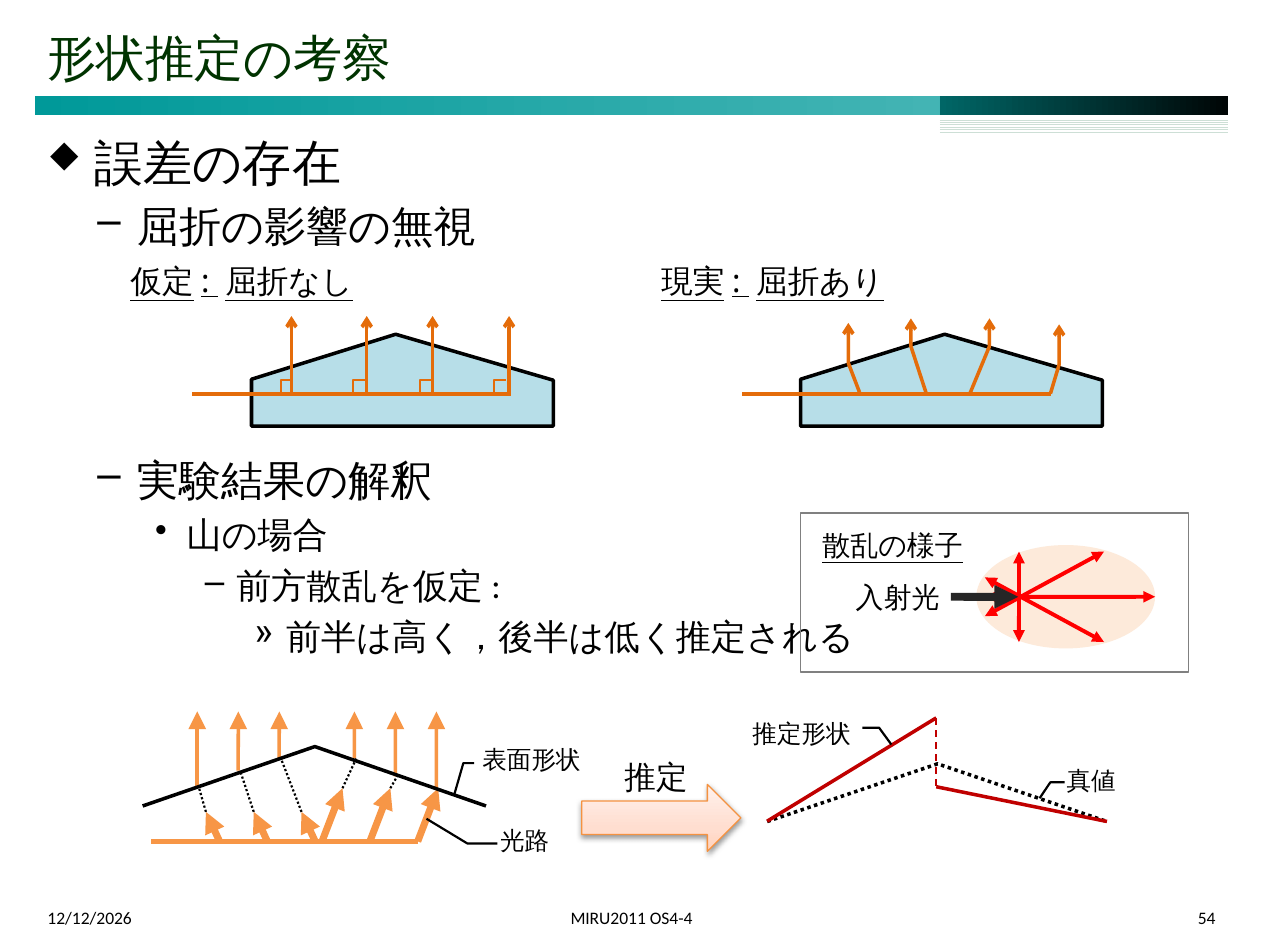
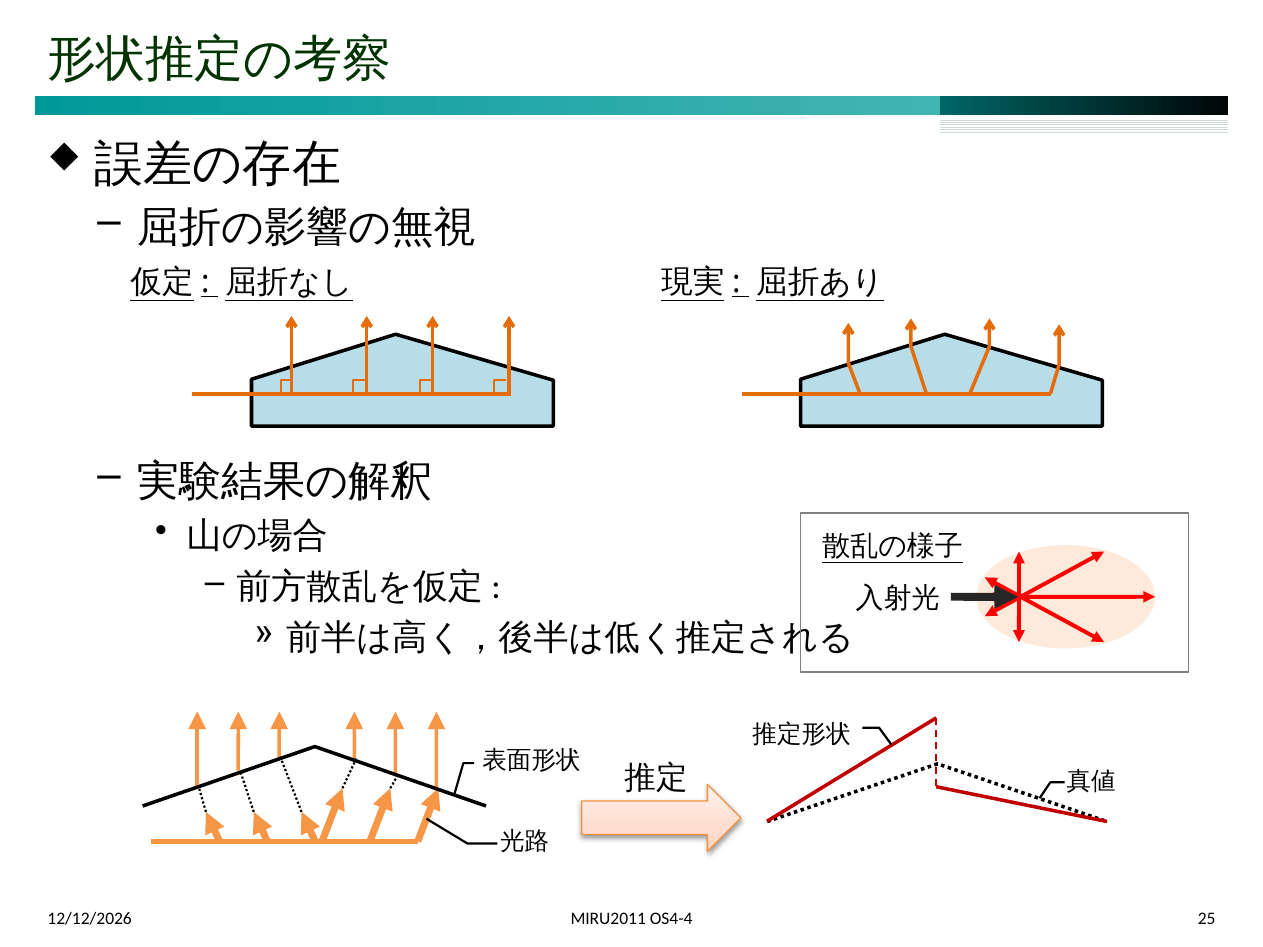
54: 54 -> 25
